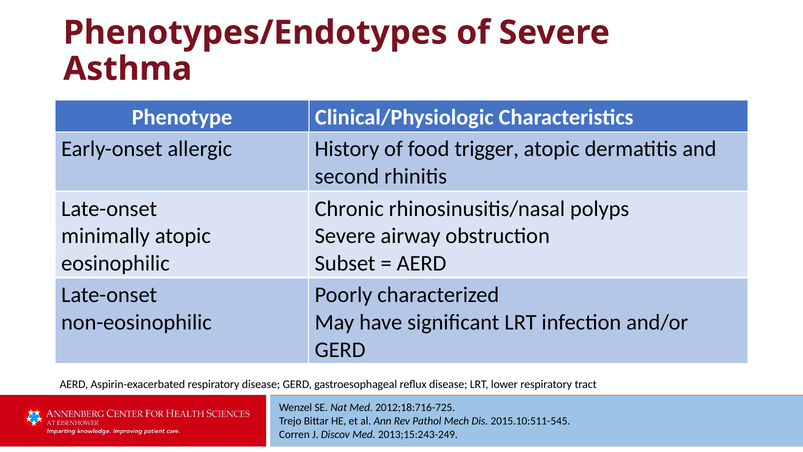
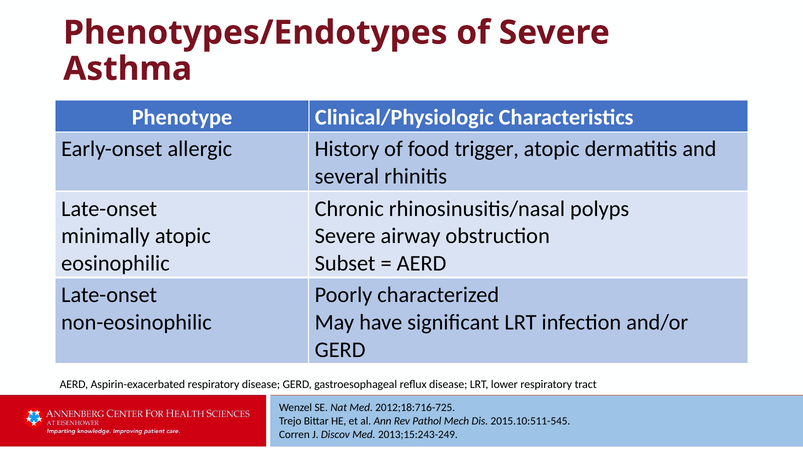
second: second -> several
